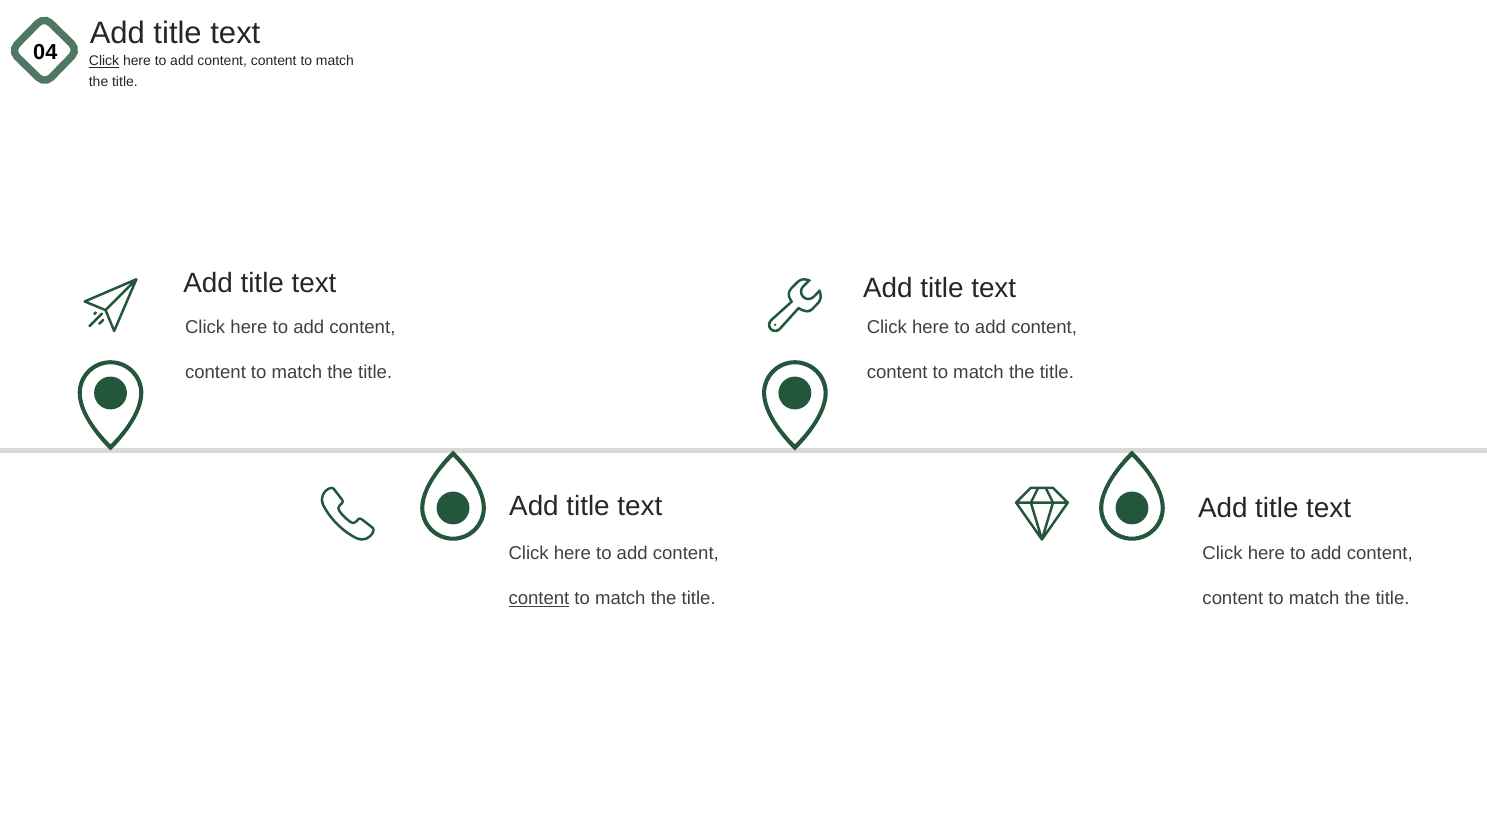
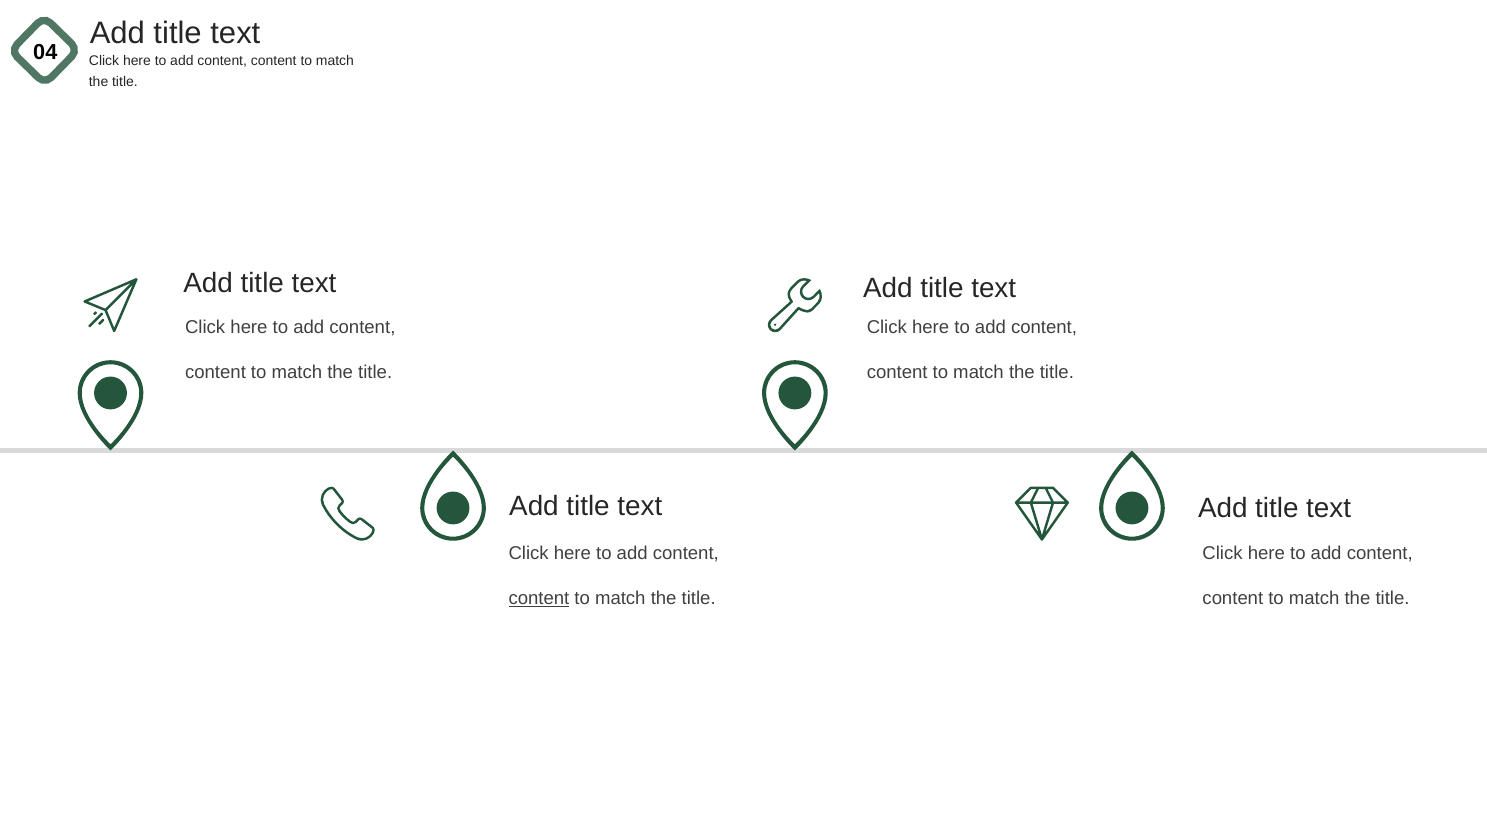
Click at (104, 61) underline: present -> none
